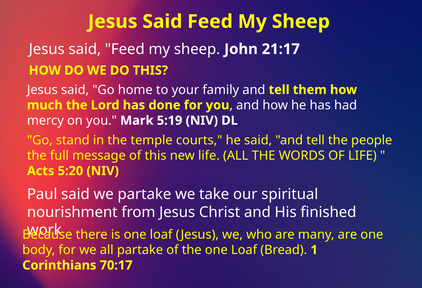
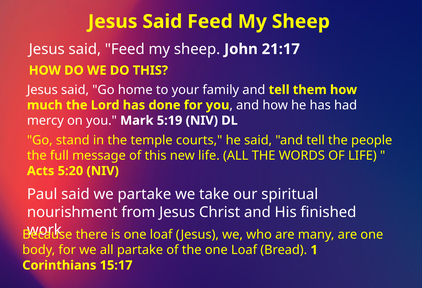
70:17: 70:17 -> 15:17
